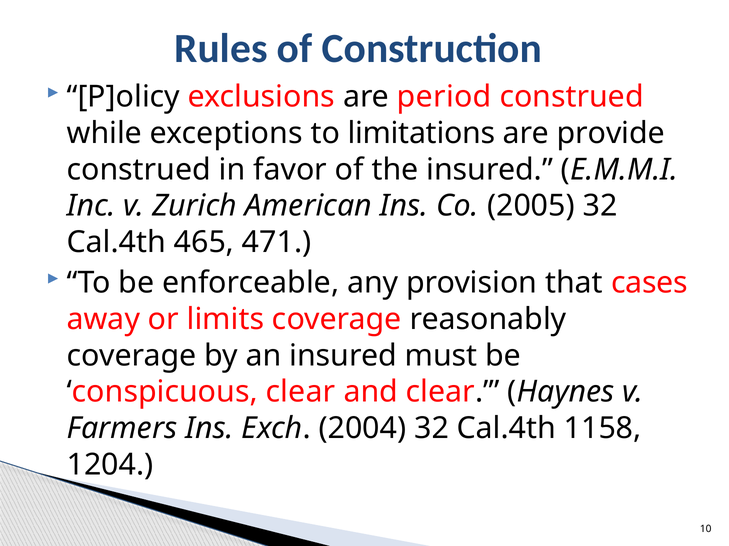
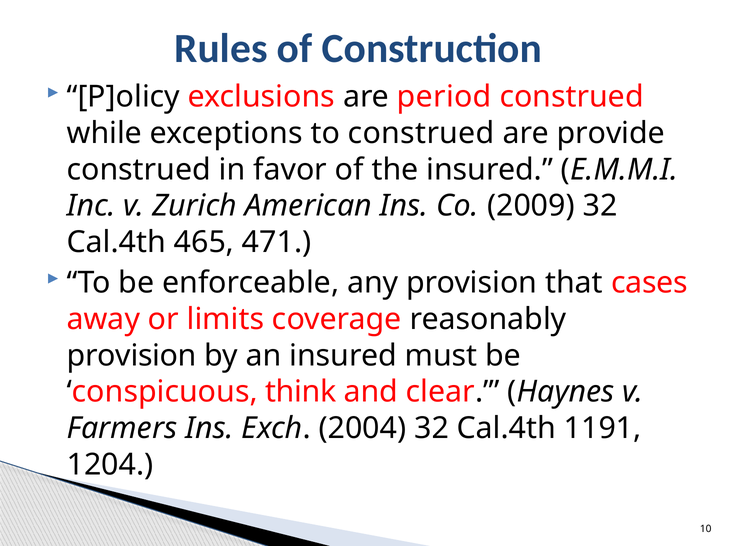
to limitations: limitations -> construed
2005: 2005 -> 2009
coverage at (132, 356): coverage -> provision
conspicuous clear: clear -> think
1158: 1158 -> 1191
